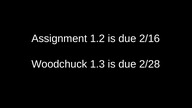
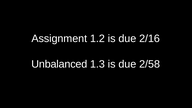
Woodchuck: Woodchuck -> Unbalanced
2/28: 2/28 -> 2/58
